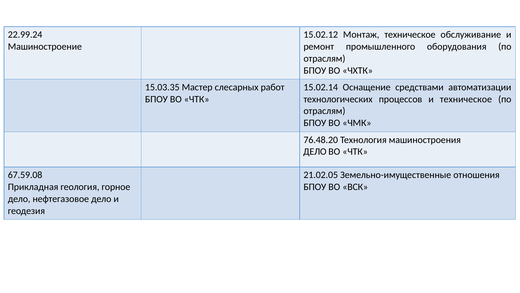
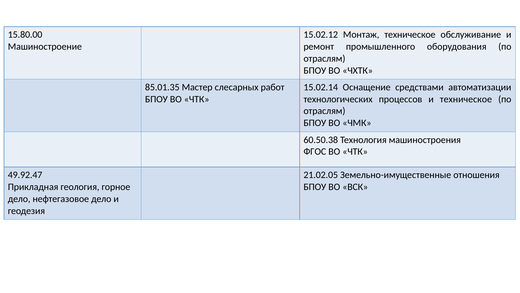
22.99.24: 22.99.24 -> 15.80.00
15.03.35: 15.03.35 -> 85.01.35
76.48.20: 76.48.20 -> 60.50.38
ДЕЛО at (315, 151): ДЕЛО -> ФГОС
67.59.08: 67.59.08 -> 49.92.47
